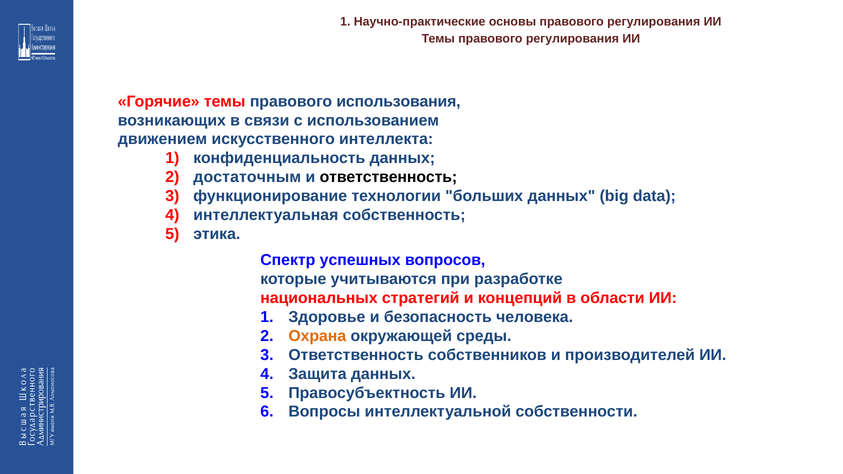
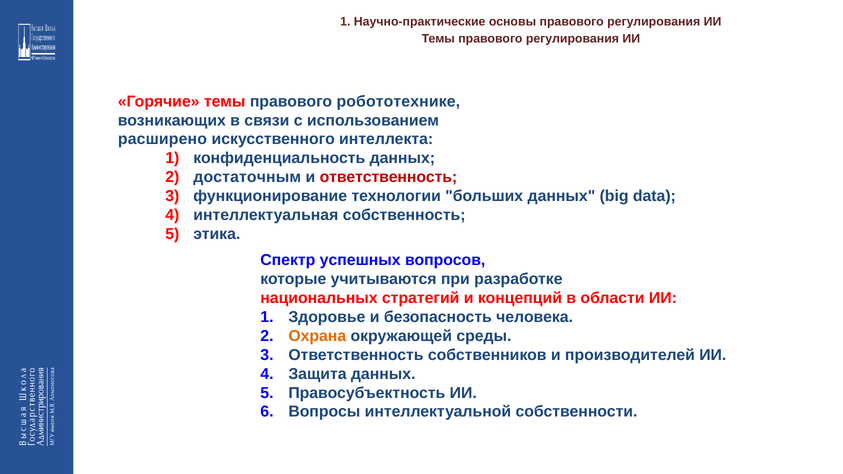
использования: использования -> робототехнике
движением: движением -> расширено
ответственность at (388, 177) colour: black -> red
